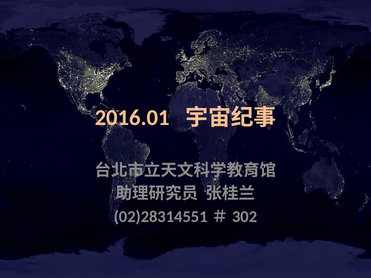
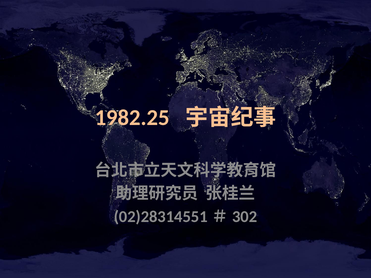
2016.01: 2016.01 -> 1982.25
